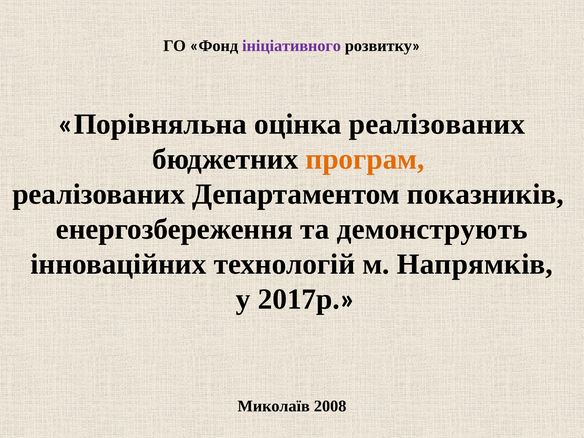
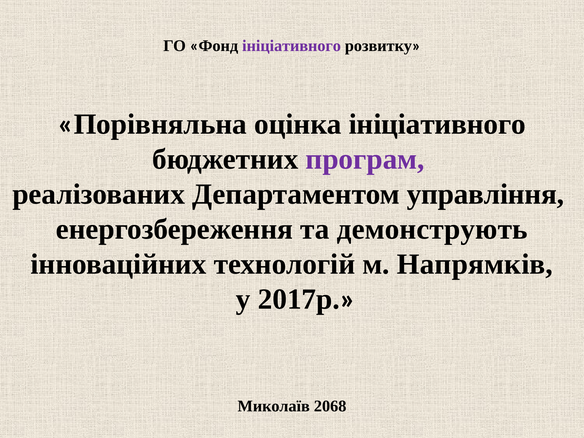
оцінка реалізованих: реалізованих -> ініціативного
програм colour: orange -> purple
показників: показників -> управління
2008: 2008 -> 2068
